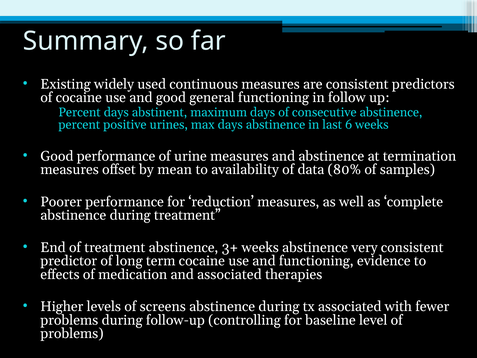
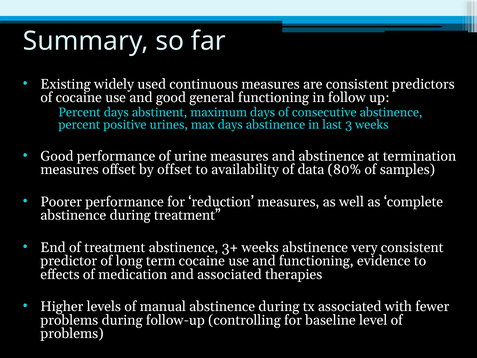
6: 6 -> 3
by mean: mean -> offset
screens: screens -> manual
